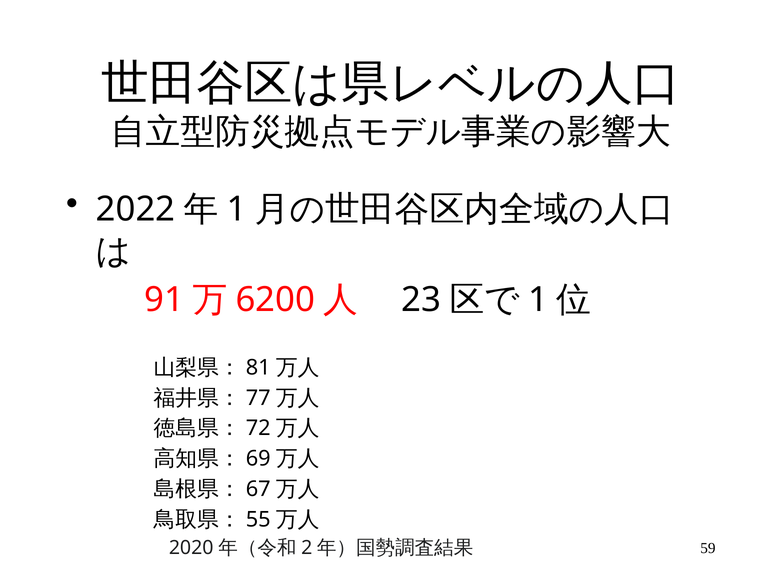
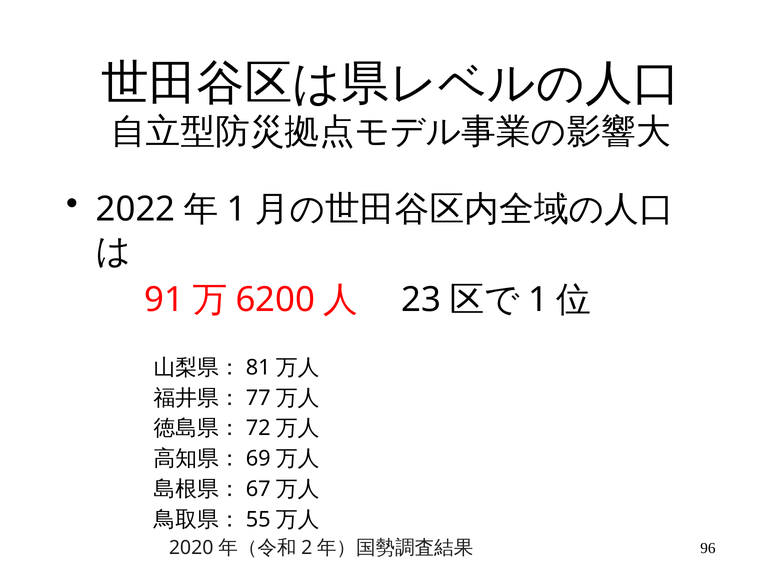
59: 59 -> 96
